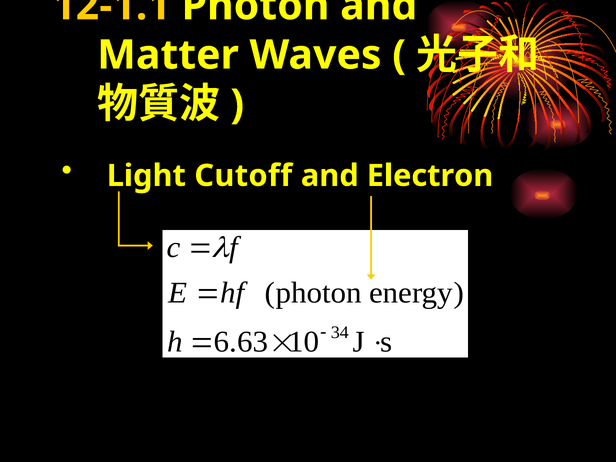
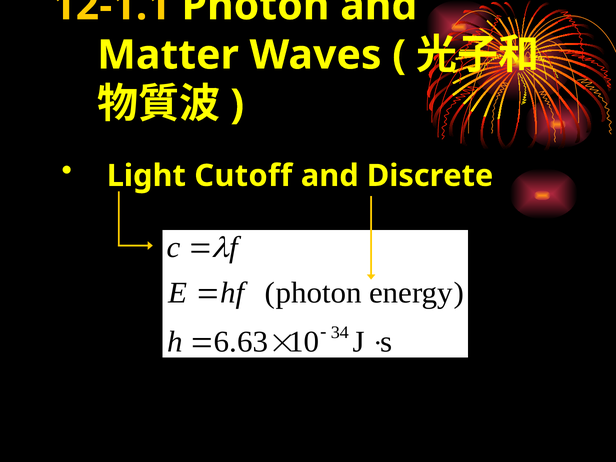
Electron: Electron -> Discrete
